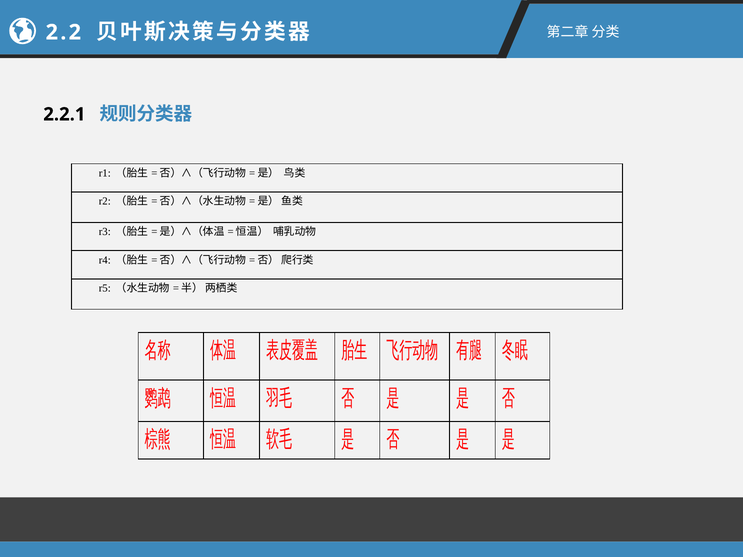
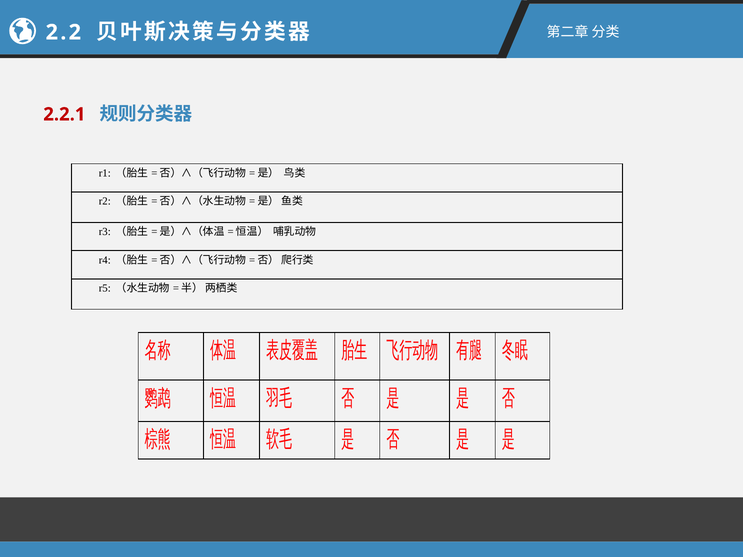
2.2.1 colour: black -> red
